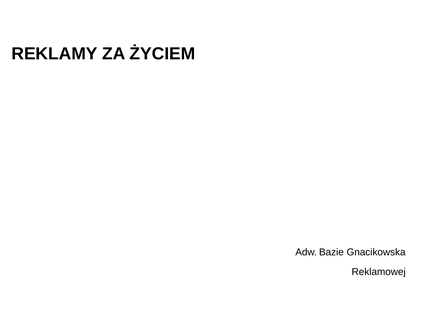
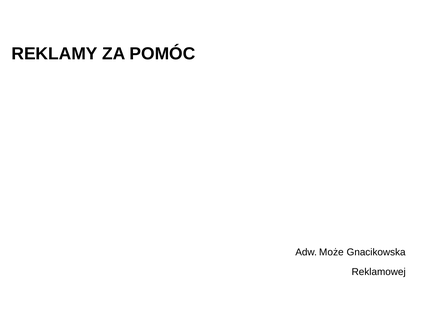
ŻYCIEM: ŻYCIEM -> POMÓC
Bazie: Bazie -> Może
